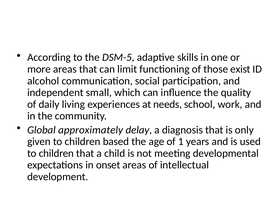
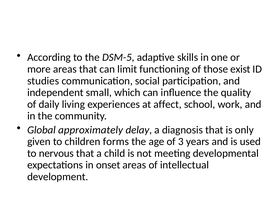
alcohol: alcohol -> studies
needs: needs -> affect
based: based -> forms
1: 1 -> 3
children at (56, 153): children -> nervous
